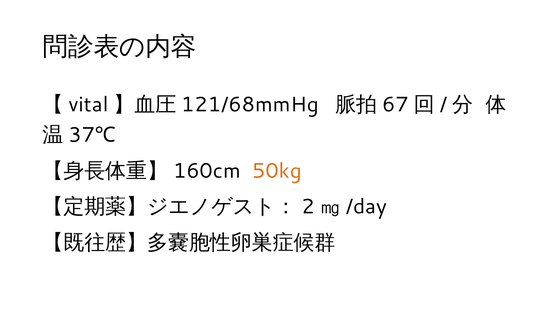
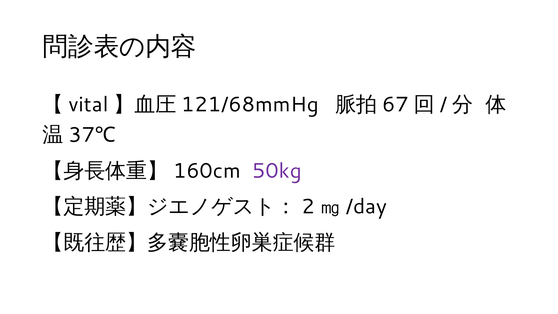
50kg colour: orange -> purple
